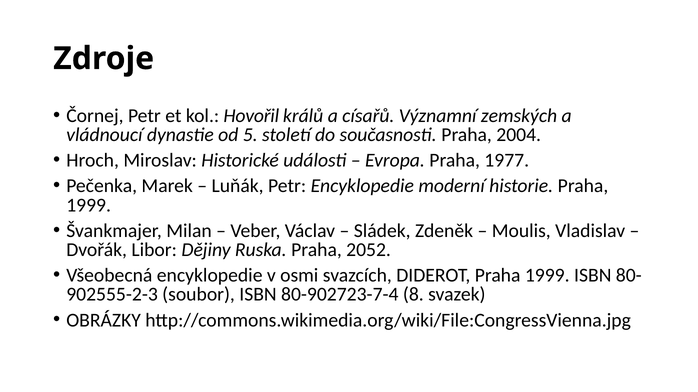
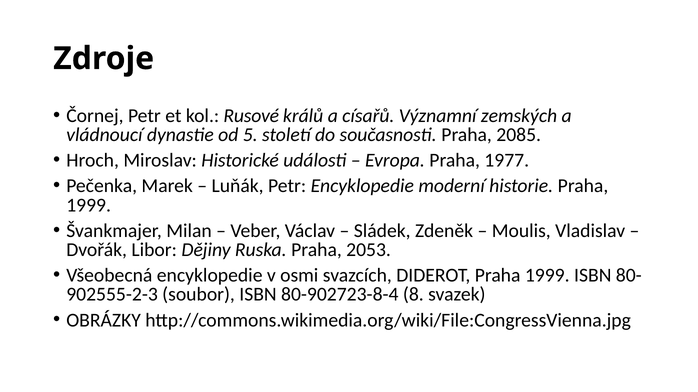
Hovořil: Hovořil -> Rusové
2004: 2004 -> 2085
2052: 2052 -> 2053
80-902723-7-4: 80-902723-7-4 -> 80-902723-8-4
